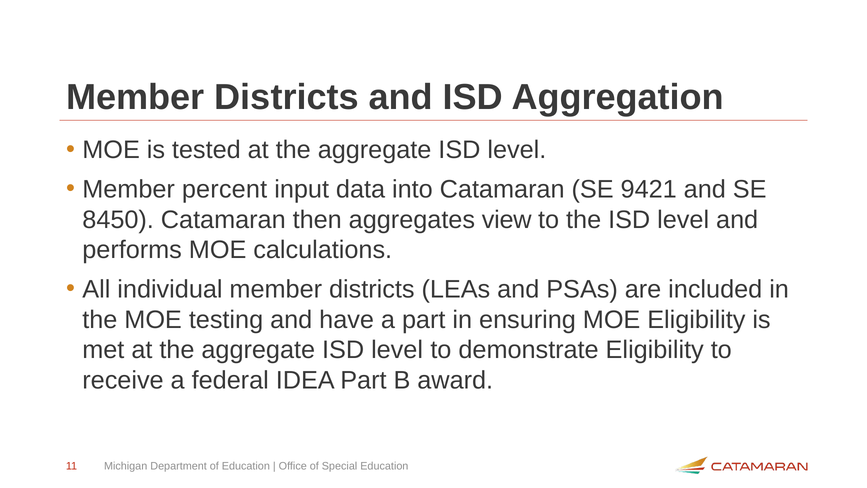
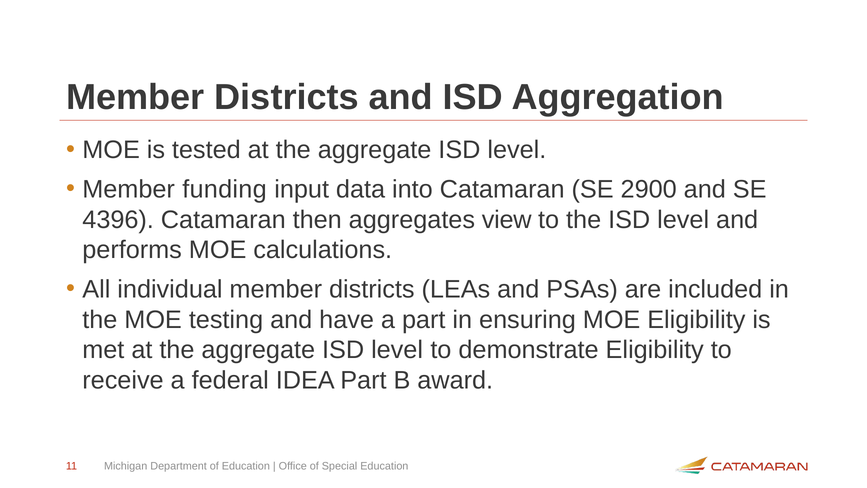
percent: percent -> funding
9421: 9421 -> 2900
8450: 8450 -> 4396
